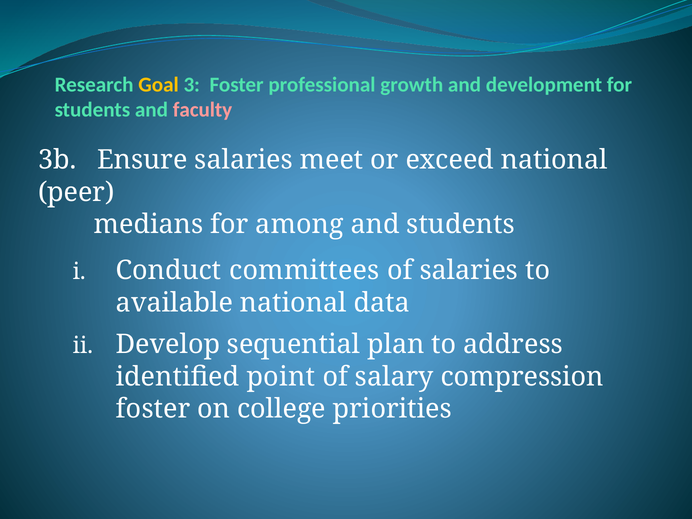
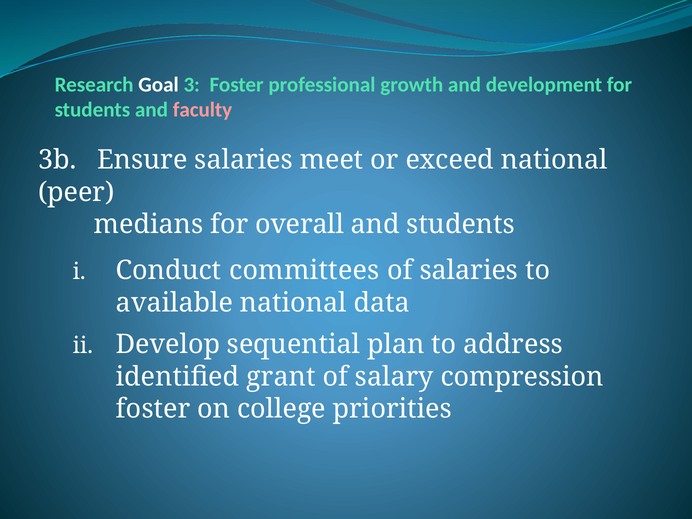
Goal colour: yellow -> white
among: among -> overall
point: point -> grant
